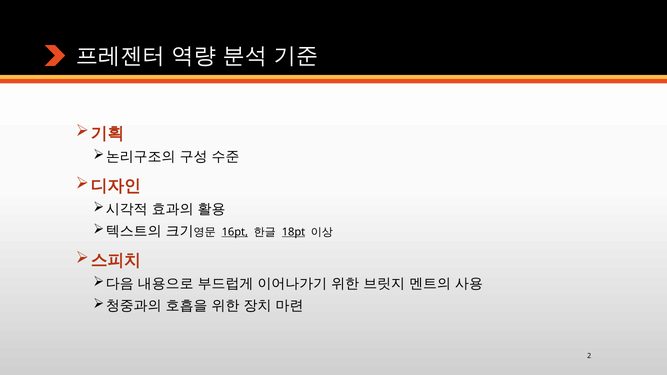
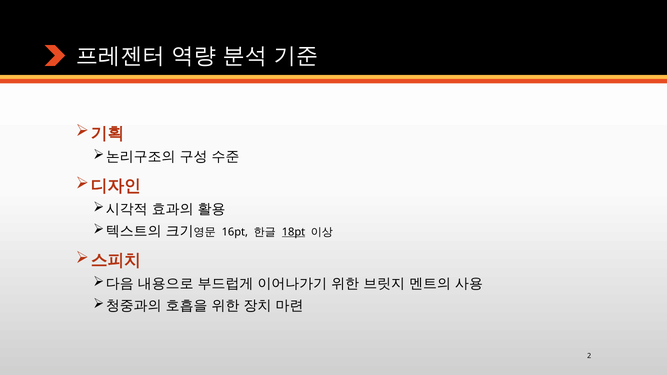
16pt underline: present -> none
